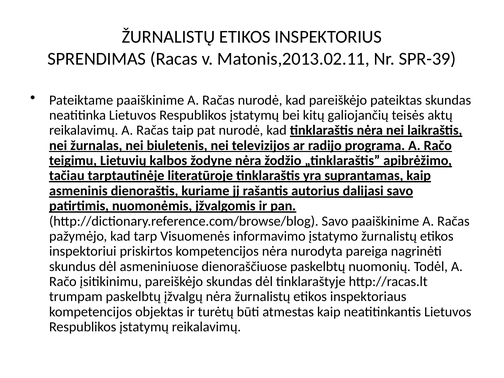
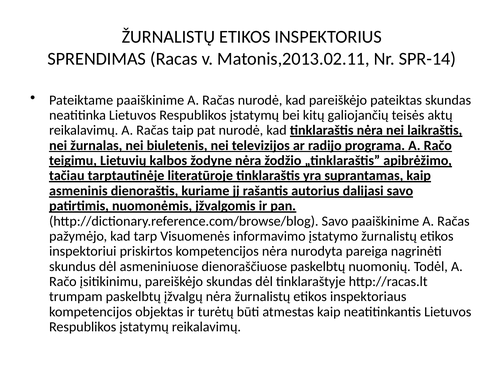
SPR-39: SPR-39 -> SPR-14
